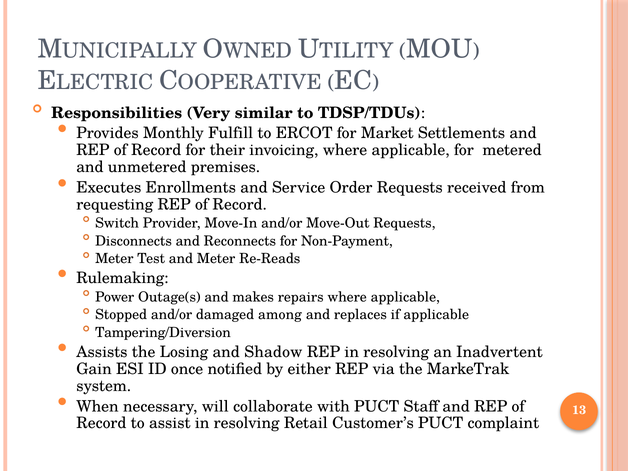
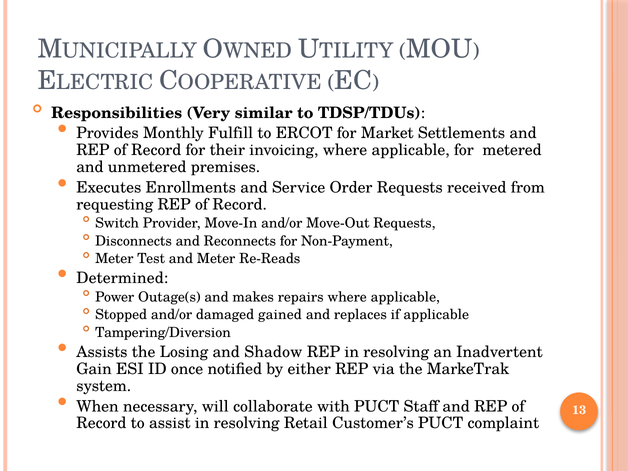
Rulemaking: Rulemaking -> Determined
among: among -> gained
